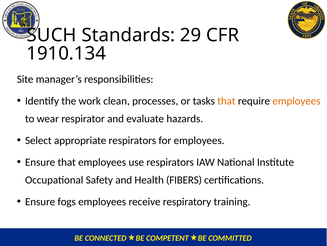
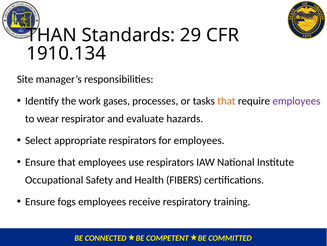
SUCH: SUCH -> THAN
clean: clean -> gases
employees at (296, 101) colour: orange -> purple
